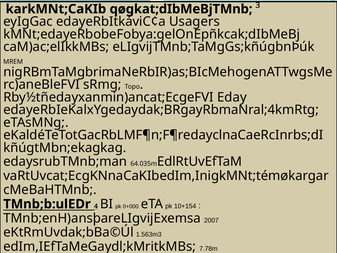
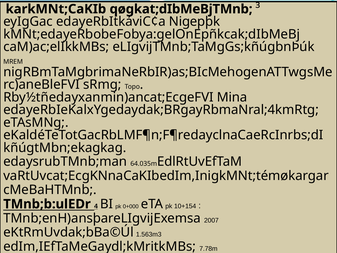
Usagers: Usagers -> Nigepþk
Eday: Eday -> Mina
